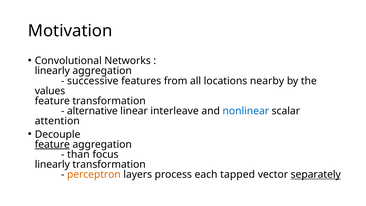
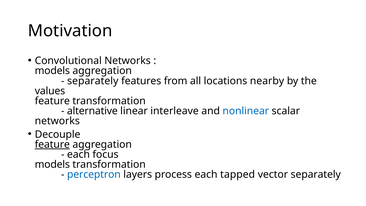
linearly at (52, 71): linearly -> models
successive at (93, 81): successive -> separately
attention at (57, 121): attention -> networks
than at (78, 154): than -> each
linearly at (52, 164): linearly -> models
perceptron colour: orange -> blue
separately at (316, 174) underline: present -> none
